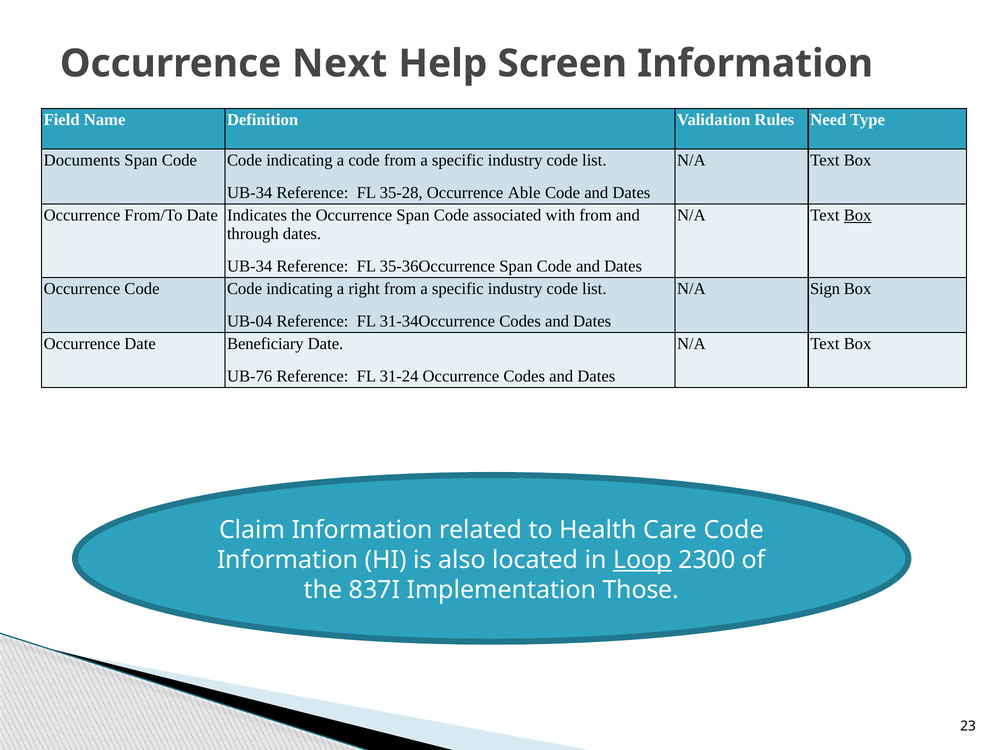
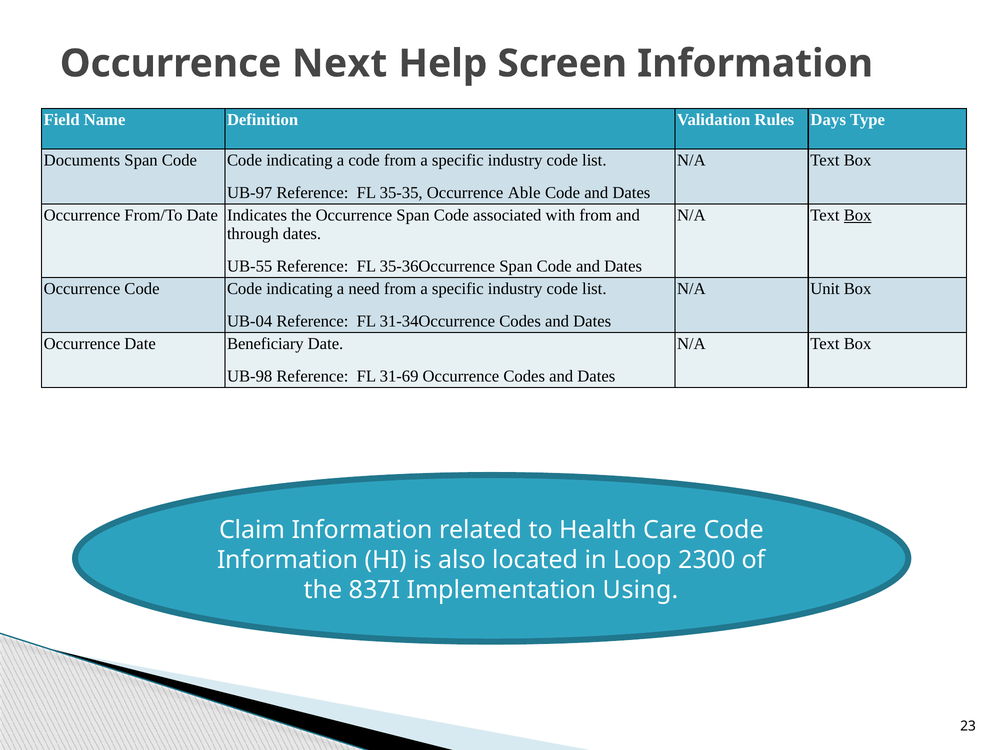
Need: Need -> Days
UB-34 at (250, 193): UB-34 -> UB-97
35-28: 35-28 -> 35-35
UB-34 at (250, 266): UB-34 -> UB-55
right: right -> need
Sign: Sign -> Unit
UB-76: UB-76 -> UB-98
31-24: 31-24 -> 31-69
Loop underline: present -> none
Those: Those -> Using
